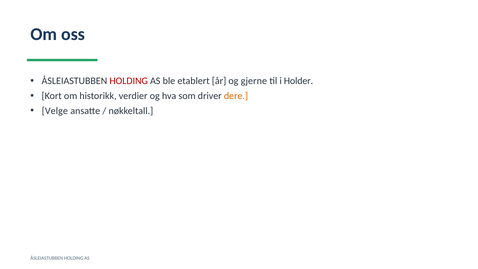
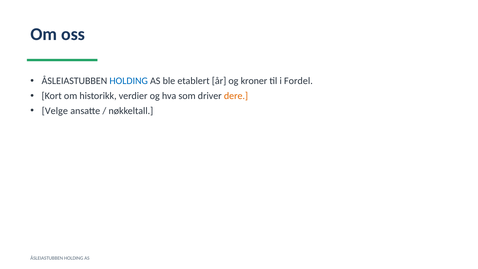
HOLDING at (129, 81) colour: red -> blue
gjerne: gjerne -> kroner
Holder: Holder -> Fordel
